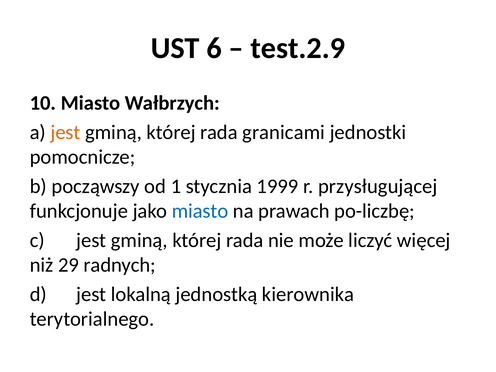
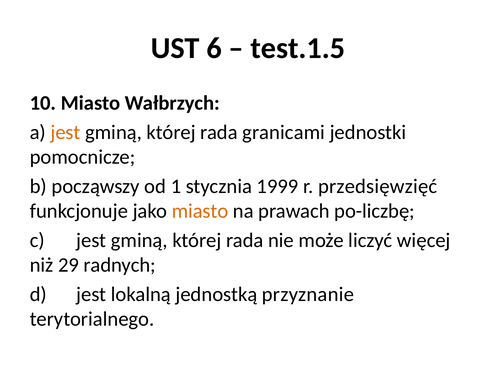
test.2.9: test.2.9 -> test.1.5
przysługującej: przysługującej -> przedsięwzięć
miasto at (200, 211) colour: blue -> orange
kierownika: kierownika -> przyznanie
